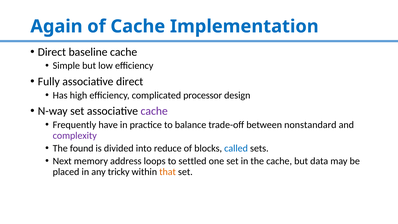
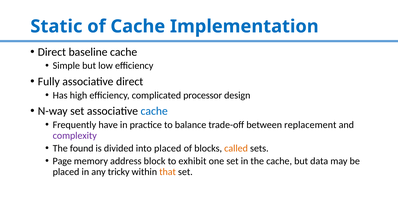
Again: Again -> Static
cache at (154, 111) colour: purple -> blue
nonstandard: nonstandard -> replacement
into reduce: reduce -> placed
called colour: blue -> orange
Next: Next -> Page
loops: loops -> block
settled: settled -> exhibit
